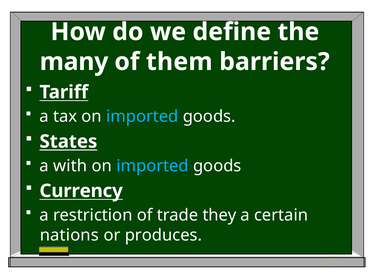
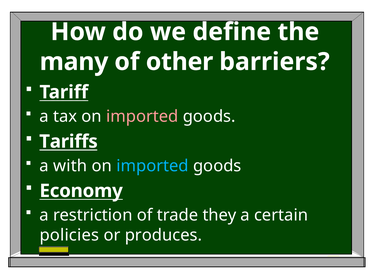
them: them -> other
imported at (142, 116) colour: light blue -> pink
States: States -> Tariffs
Currency: Currency -> Economy
nations: nations -> policies
